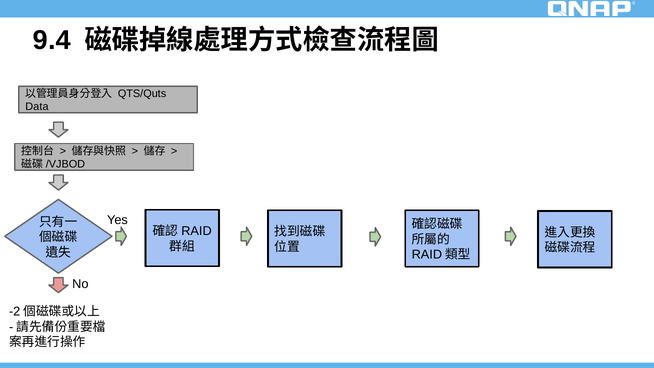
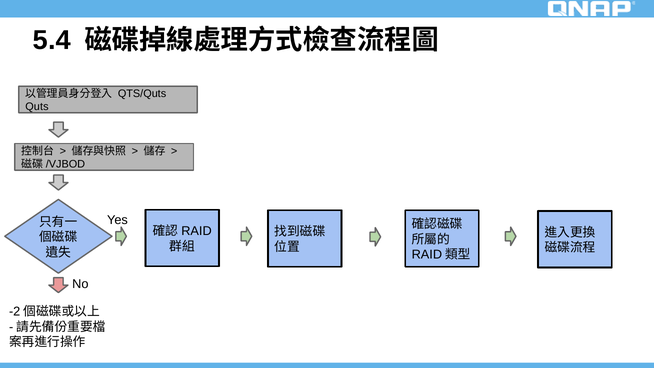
9.4: 9.4 -> 5.4
Data: Data -> Quts
